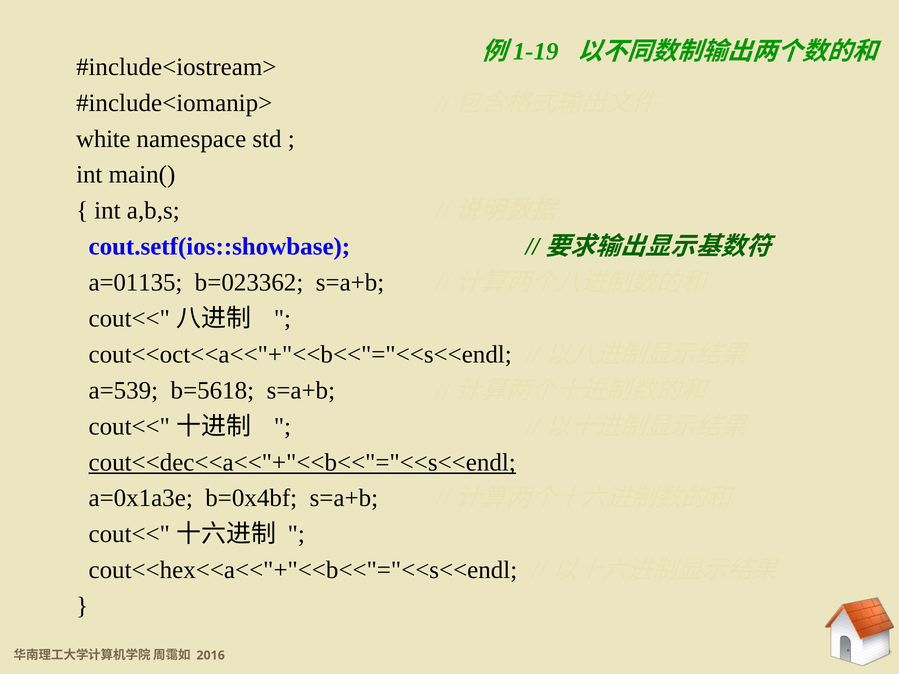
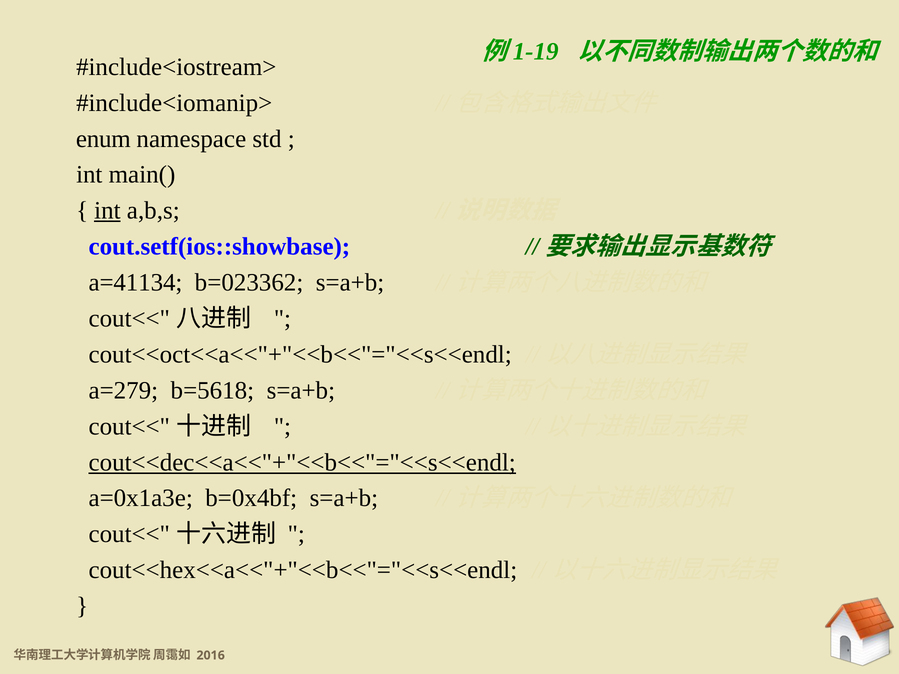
white: white -> enum
int at (107, 211) underline: none -> present
a=01135: a=01135 -> a=41134
a=539: a=539 -> a=279
